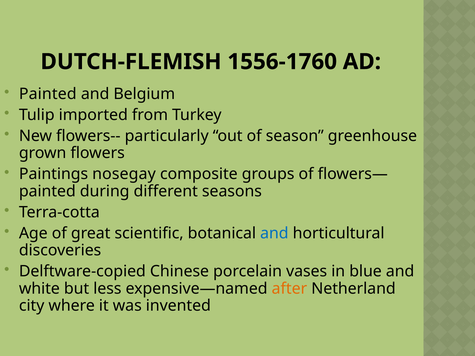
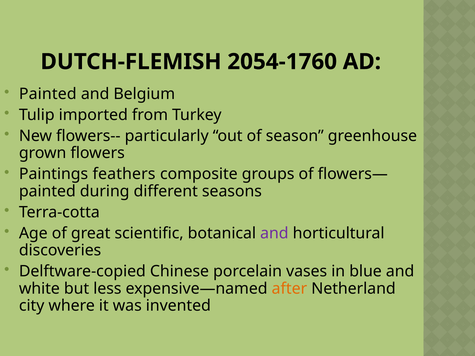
1556-1760: 1556-1760 -> 2054-1760
nosegay: nosegay -> feathers
and at (274, 233) colour: blue -> purple
